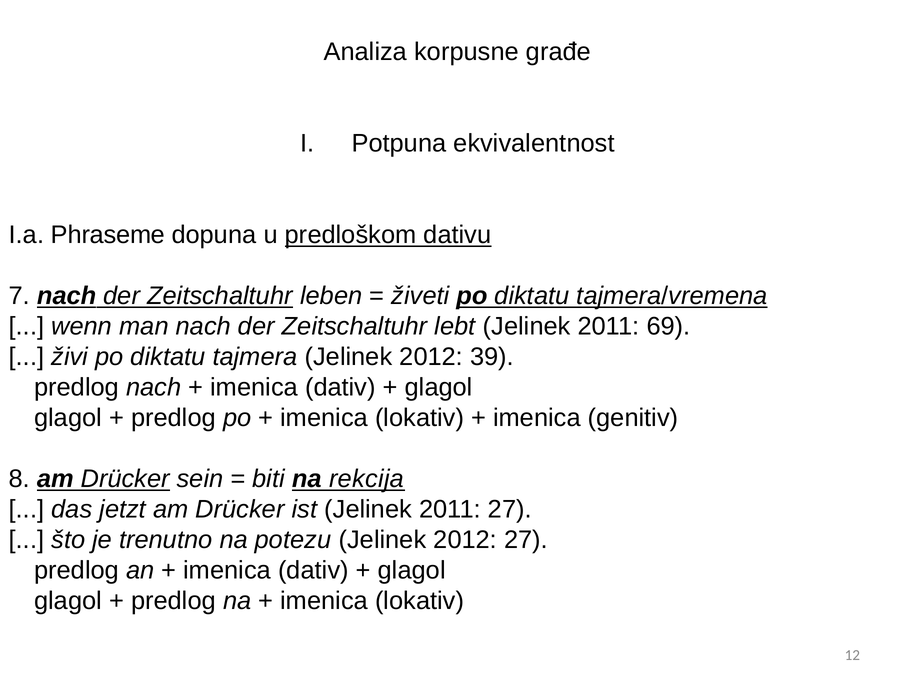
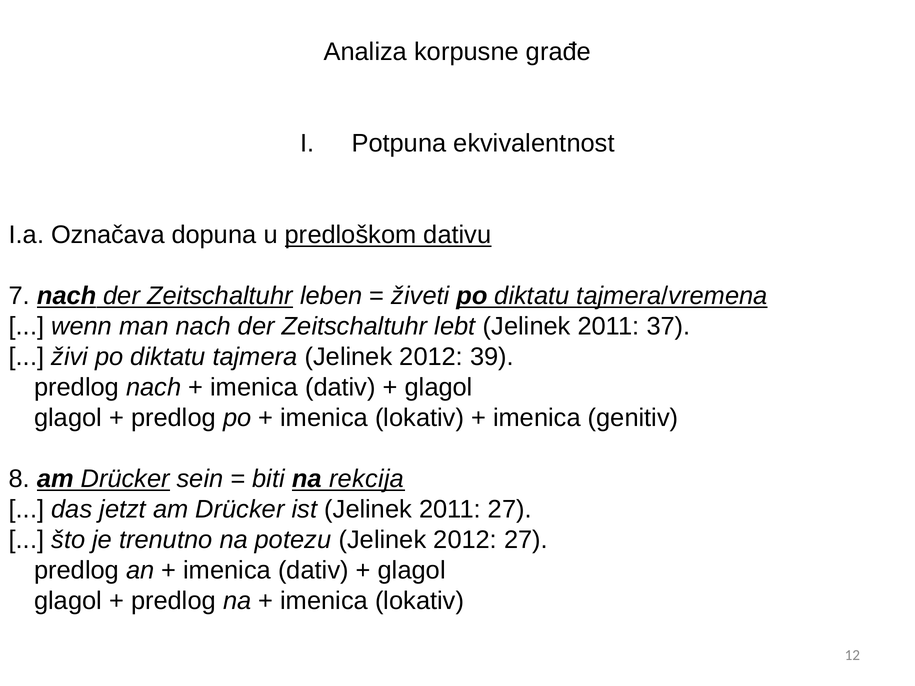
Phraseme: Phraseme -> Označava
69: 69 -> 37
